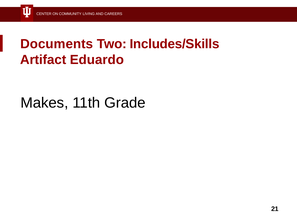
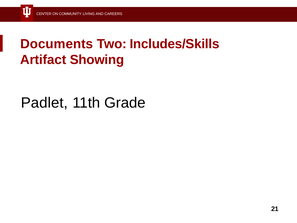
Eduardo: Eduardo -> Showing
Makes: Makes -> Padlet
